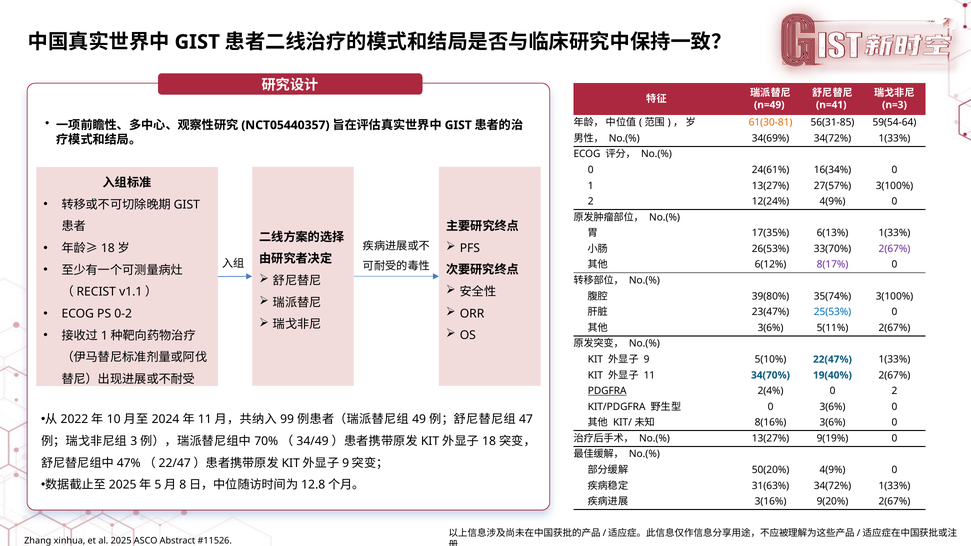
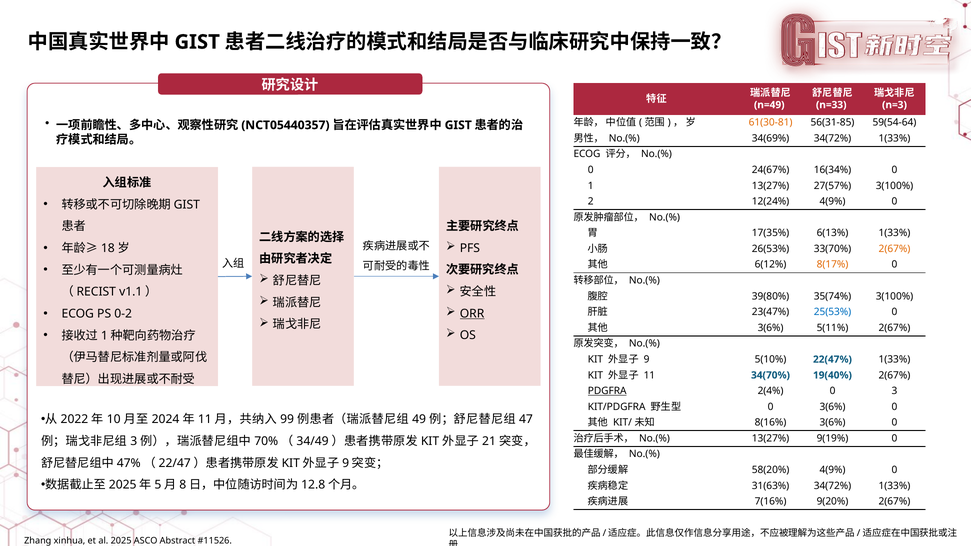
n=41: n=41 -> n=33
24(61%: 24(61% -> 24(67%
2(67% at (894, 249) colour: purple -> orange
8(17% colour: purple -> orange
ORR underline: none -> present
0 2: 2 -> 3
18: 18 -> 21
50(20%: 50(20% -> 58(20%
3(16%: 3(16% -> 7(16%
